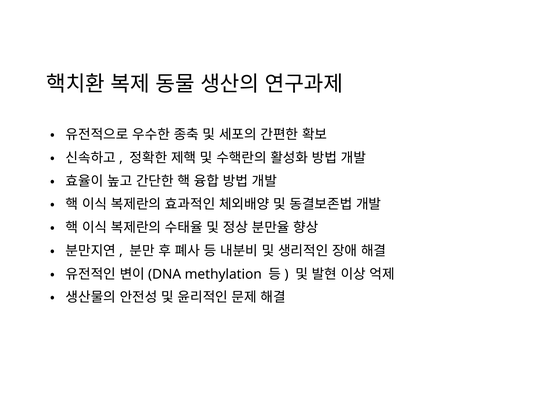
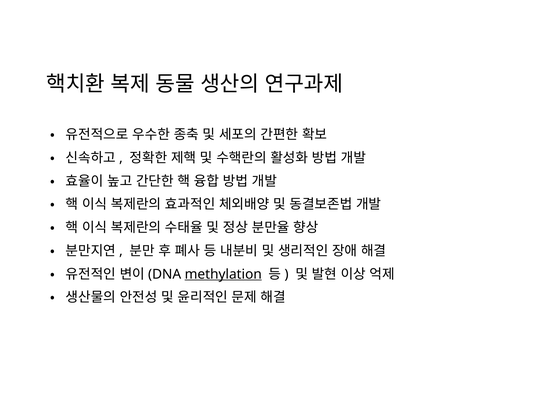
methylation underline: none -> present
